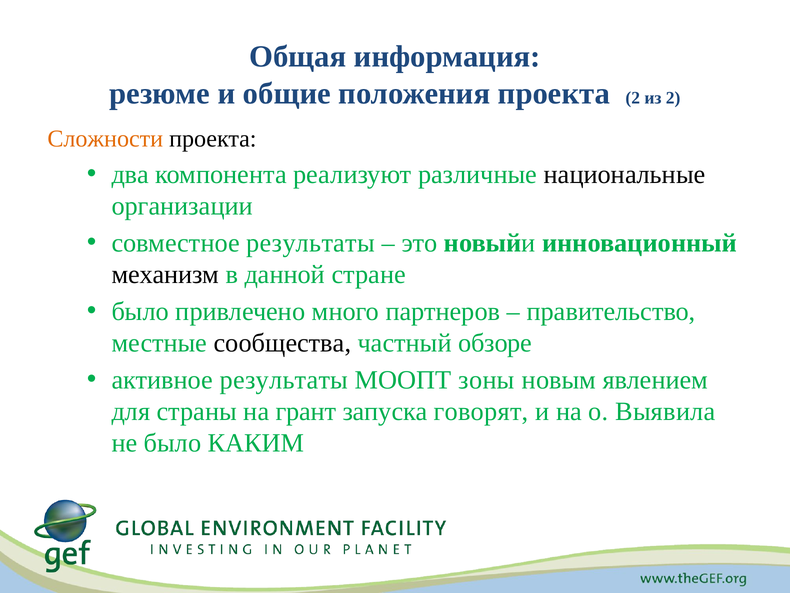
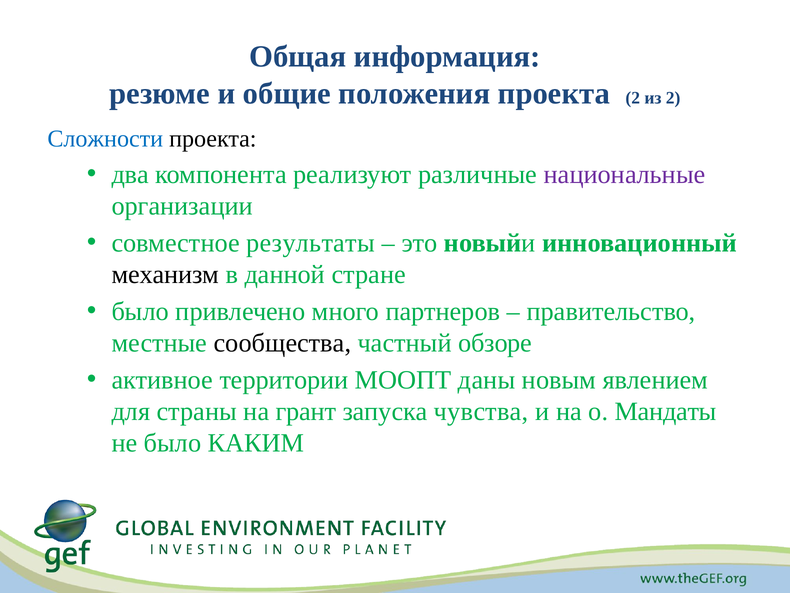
Сложности colour: orange -> blue
национальные colour: black -> purple
активное результаты: результаты -> территории
зоны: зоны -> даны
говорят: говорят -> чувства
Выявила: Выявила -> Мандаты
